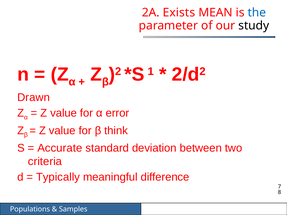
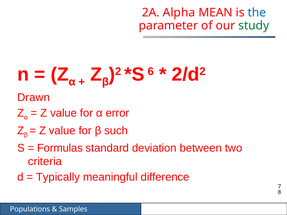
Exists: Exists -> Alpha
study colour: black -> green
1: 1 -> 6
think: think -> such
Accurate: Accurate -> Formulas
